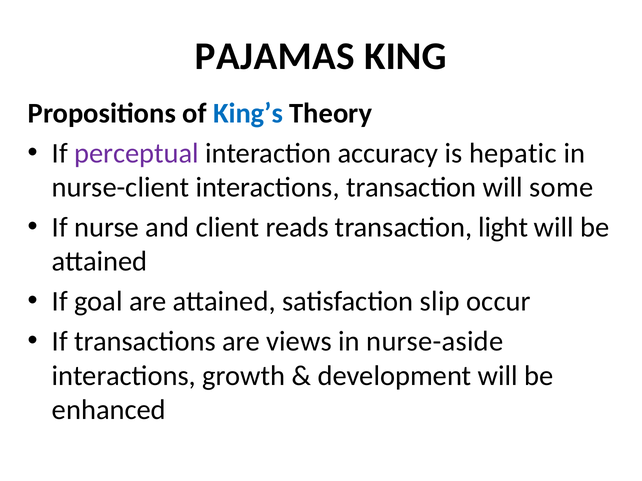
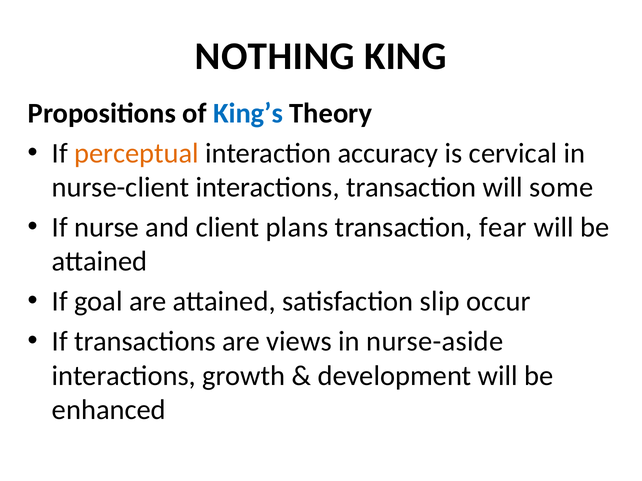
PAJAMAS: PAJAMAS -> NOTHING
perceptual colour: purple -> orange
hepatic: hepatic -> cervical
reads: reads -> plans
light: light -> fear
